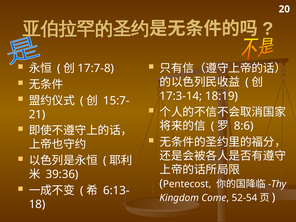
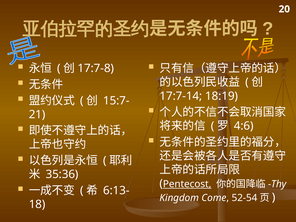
17:3-14: 17:3-14 -> 17:7-14
8:6: 8:6 -> 4:6
39:36: 39:36 -> 35:36
Pentecost underline: none -> present
